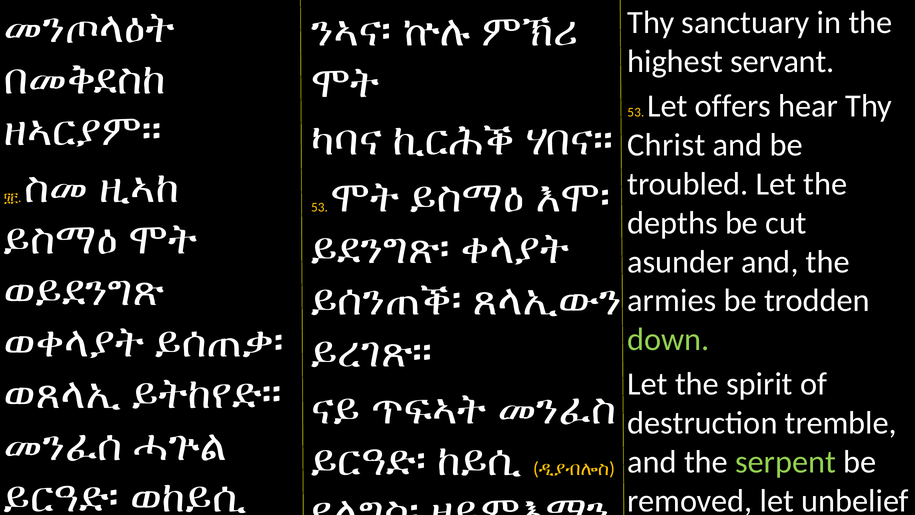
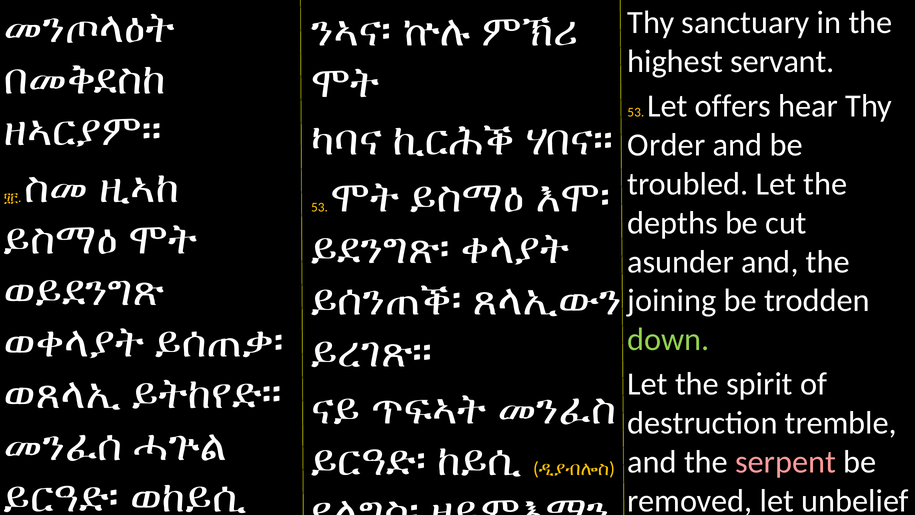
Christ: Christ -> Order
armies: armies -> joining
serpent colour: light green -> pink
